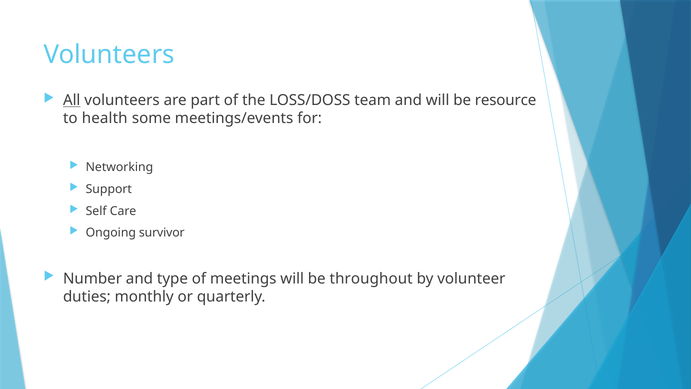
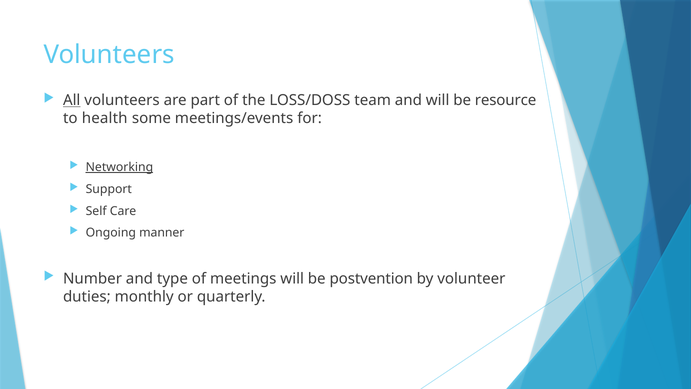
Networking underline: none -> present
survivor: survivor -> manner
throughout: throughout -> postvention
